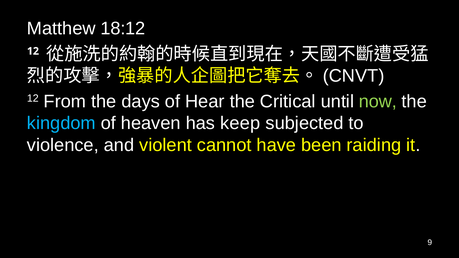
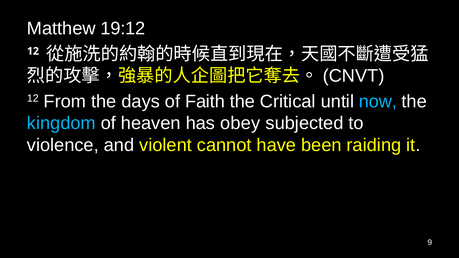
18:12: 18:12 -> 19:12
Hear: Hear -> Faith
now colour: light green -> light blue
keep: keep -> obey
